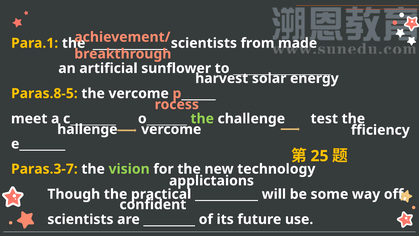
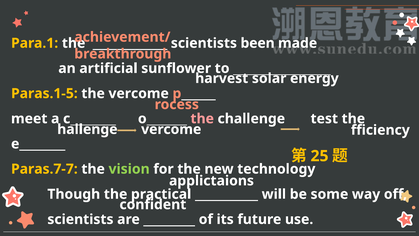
from: from -> been
Paras.8-5: Paras.8-5 -> Paras.1-5
the at (202, 119) colour: light green -> pink
Paras.3-7: Paras.3-7 -> Paras.7-7
